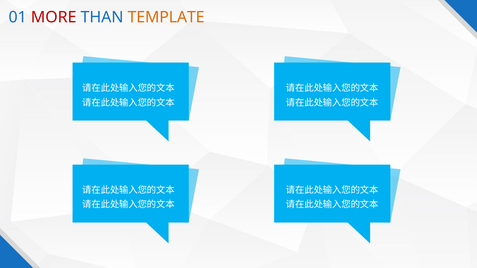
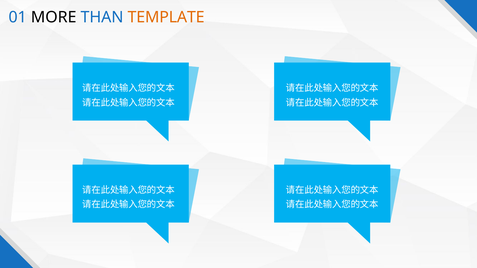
MORE colour: red -> black
